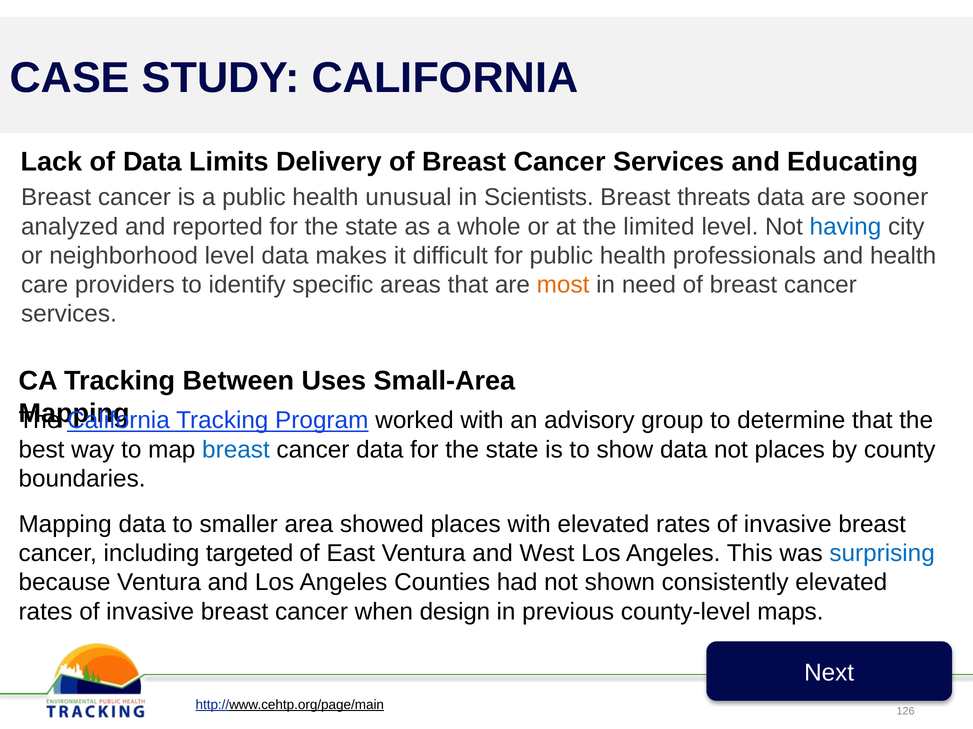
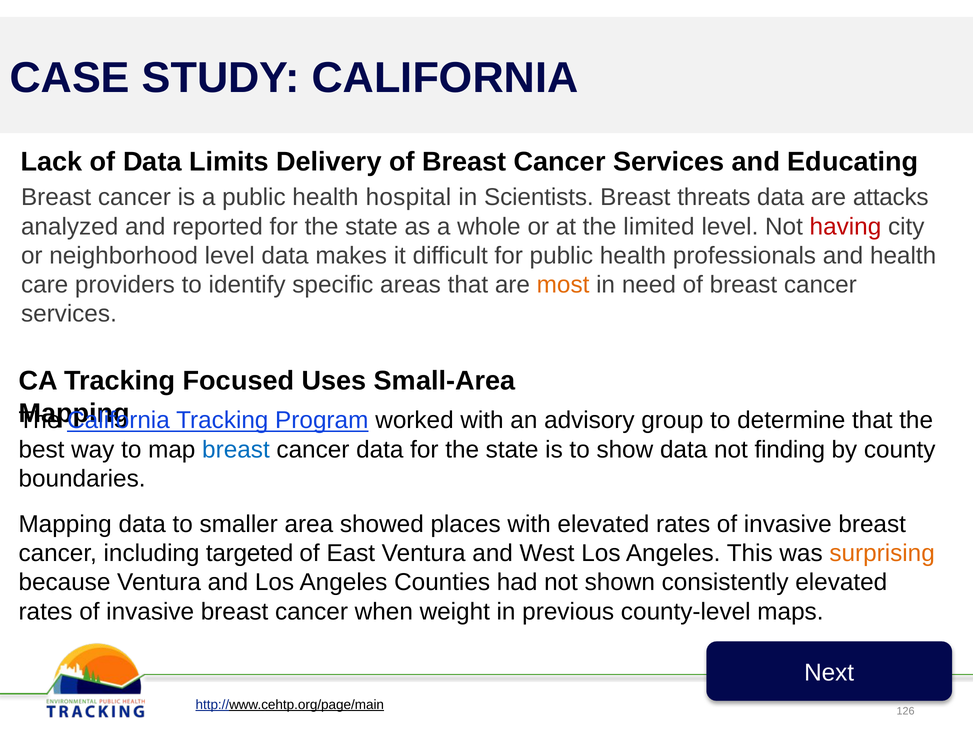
unusual: unusual -> hospital
sooner: sooner -> attacks
having colour: blue -> red
Between: Between -> Focused
not places: places -> finding
surprising colour: blue -> orange
design: design -> weight
